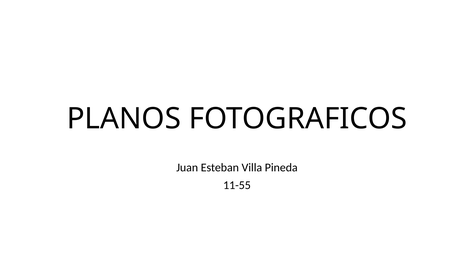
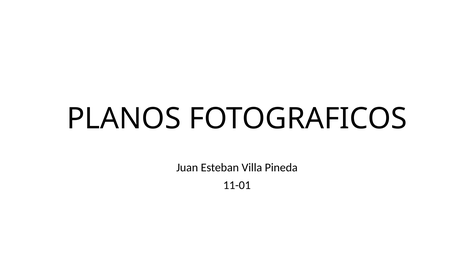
11-55: 11-55 -> 11-01
